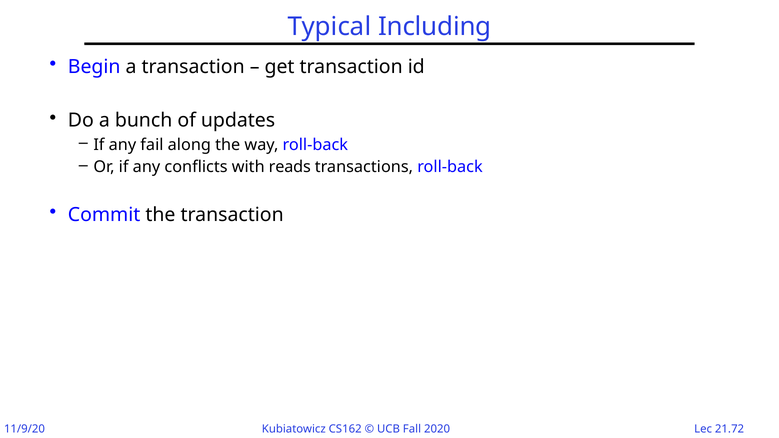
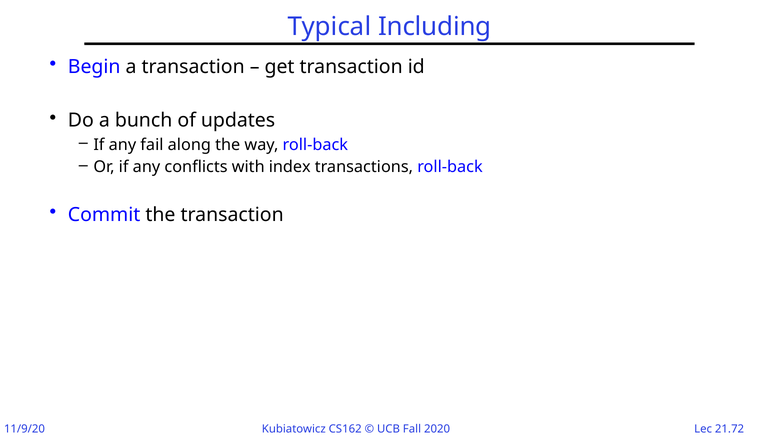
reads: reads -> index
